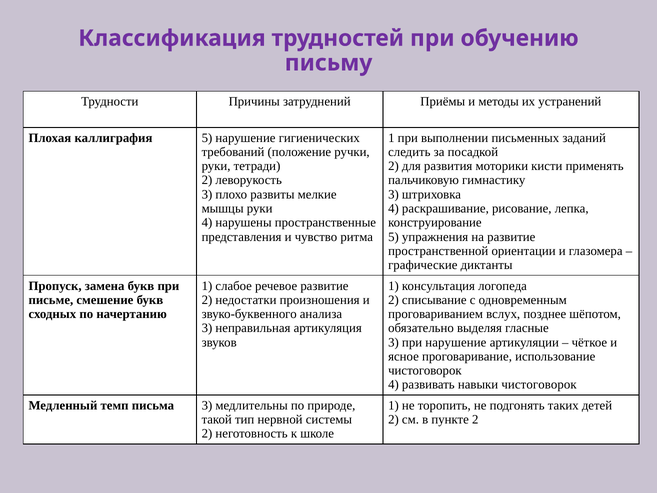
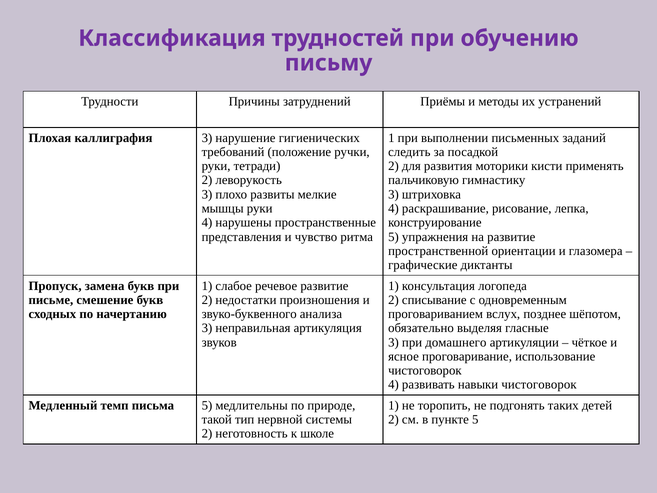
каллиграфия 5: 5 -> 3
при нарушение: нарушение -> домашнего
письма 3: 3 -> 5
пункте 2: 2 -> 5
